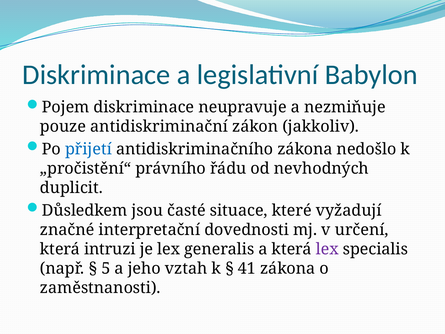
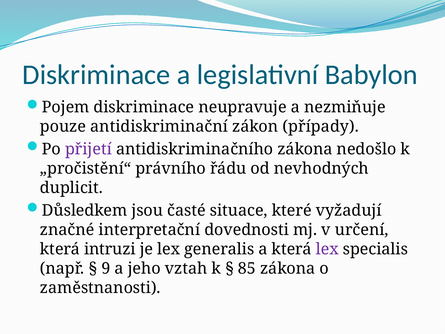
jakkoliv: jakkoliv -> případy
přijetí colour: blue -> purple
5: 5 -> 9
41: 41 -> 85
